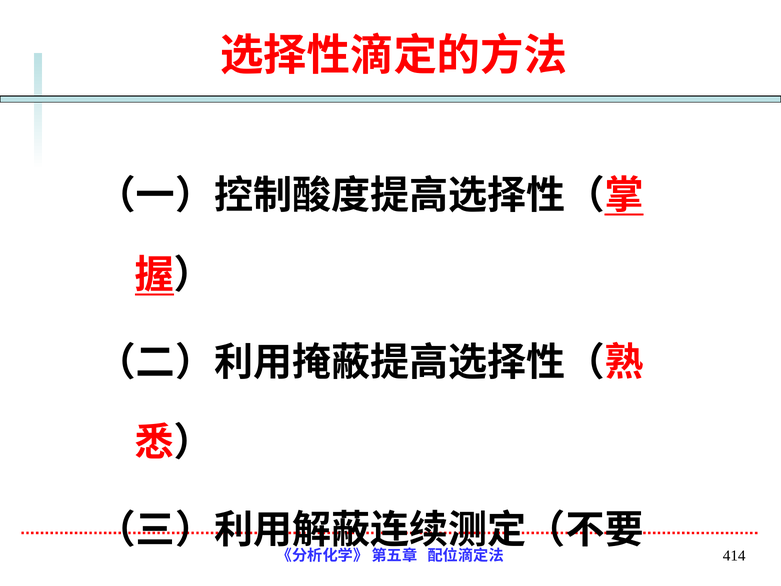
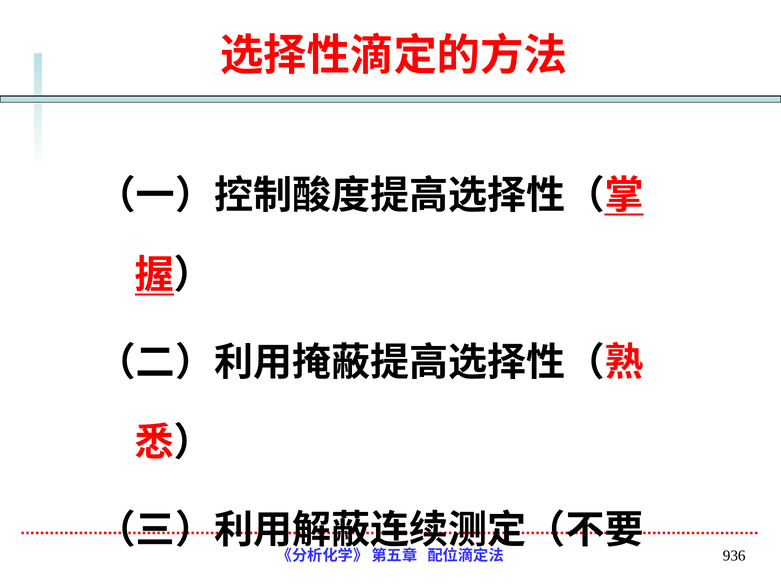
414: 414 -> 936
